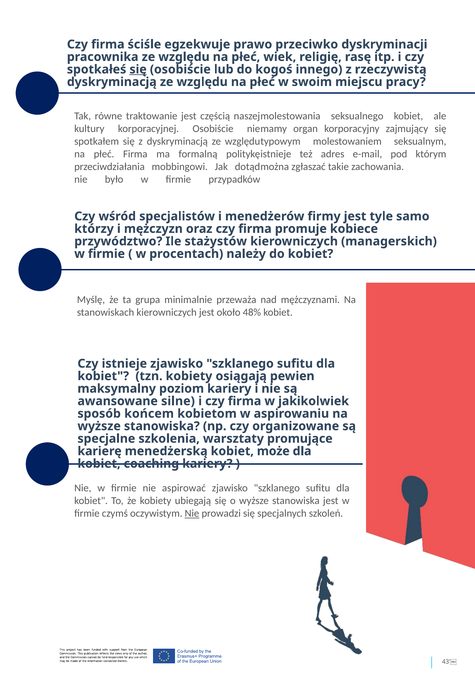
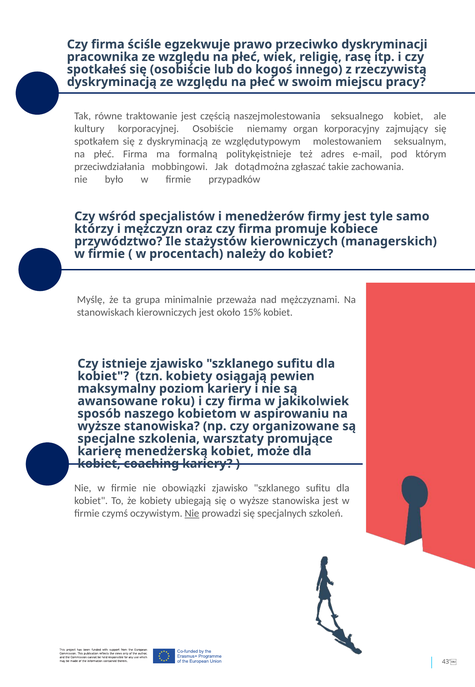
się at (138, 69) underline: present -> none
48%: 48% -> 15%
silne: silne -> roku
końcem: końcem -> naszego
aspirować: aspirować -> obowiązki
